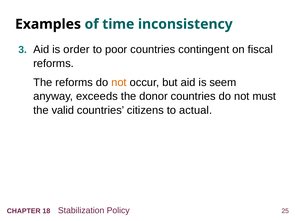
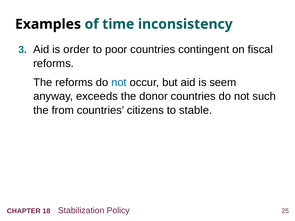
not at (119, 82) colour: orange -> blue
must: must -> such
valid: valid -> from
actual: actual -> stable
